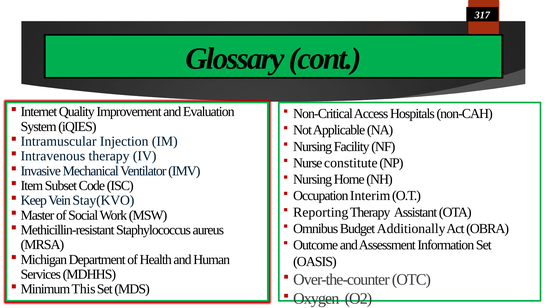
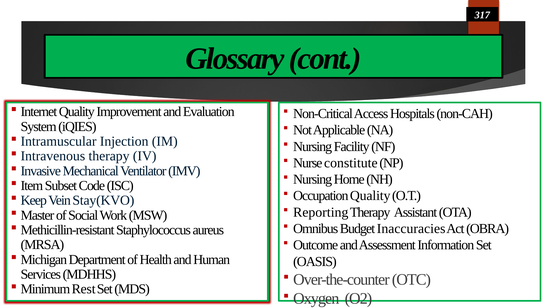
Occupation Interim: Interim -> Quality
Additionally: Additionally -> Inaccuracies
This: This -> Rest
